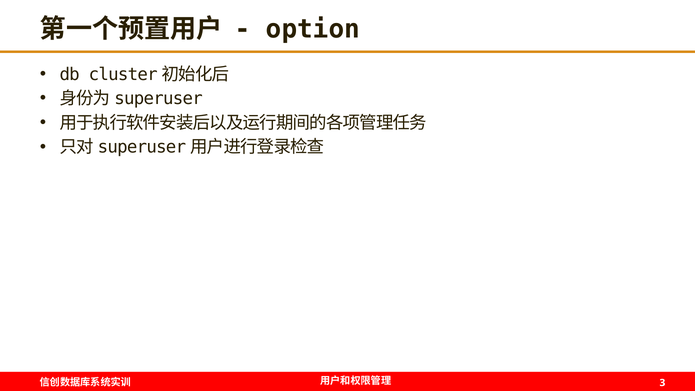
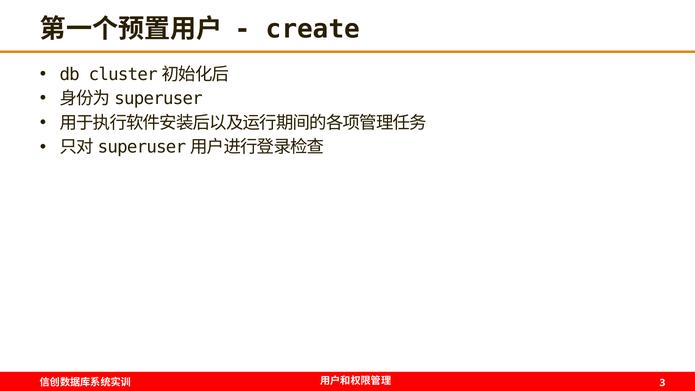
option: option -> create
